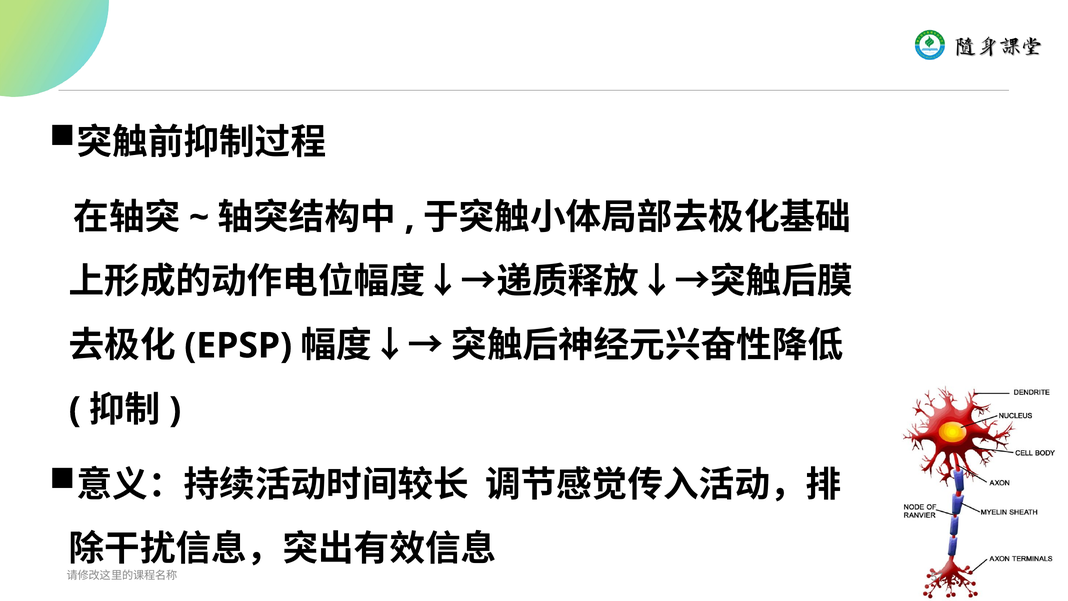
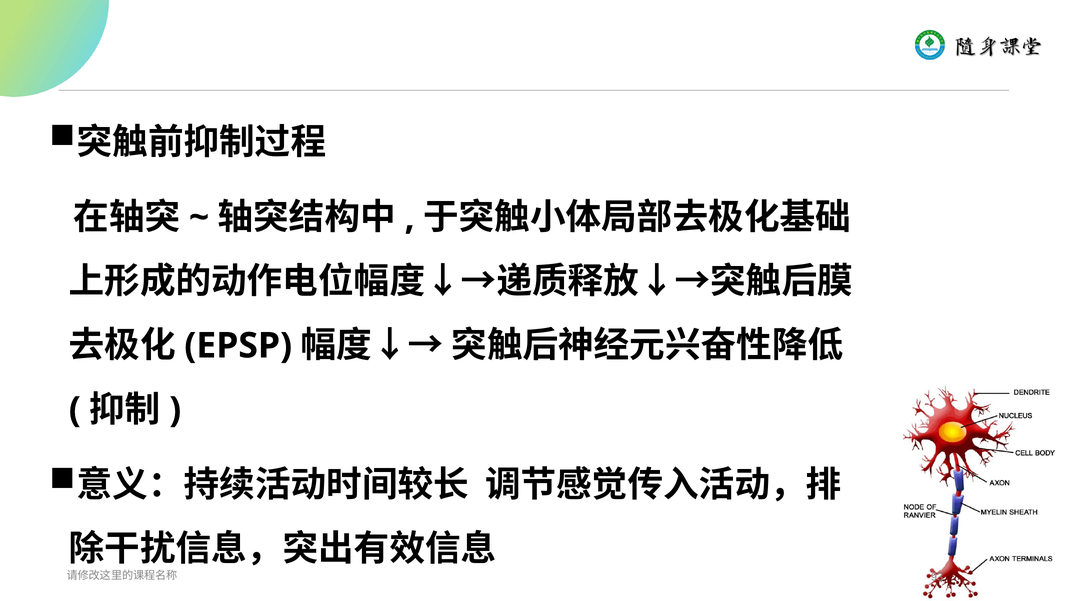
57: 57 -> 93
